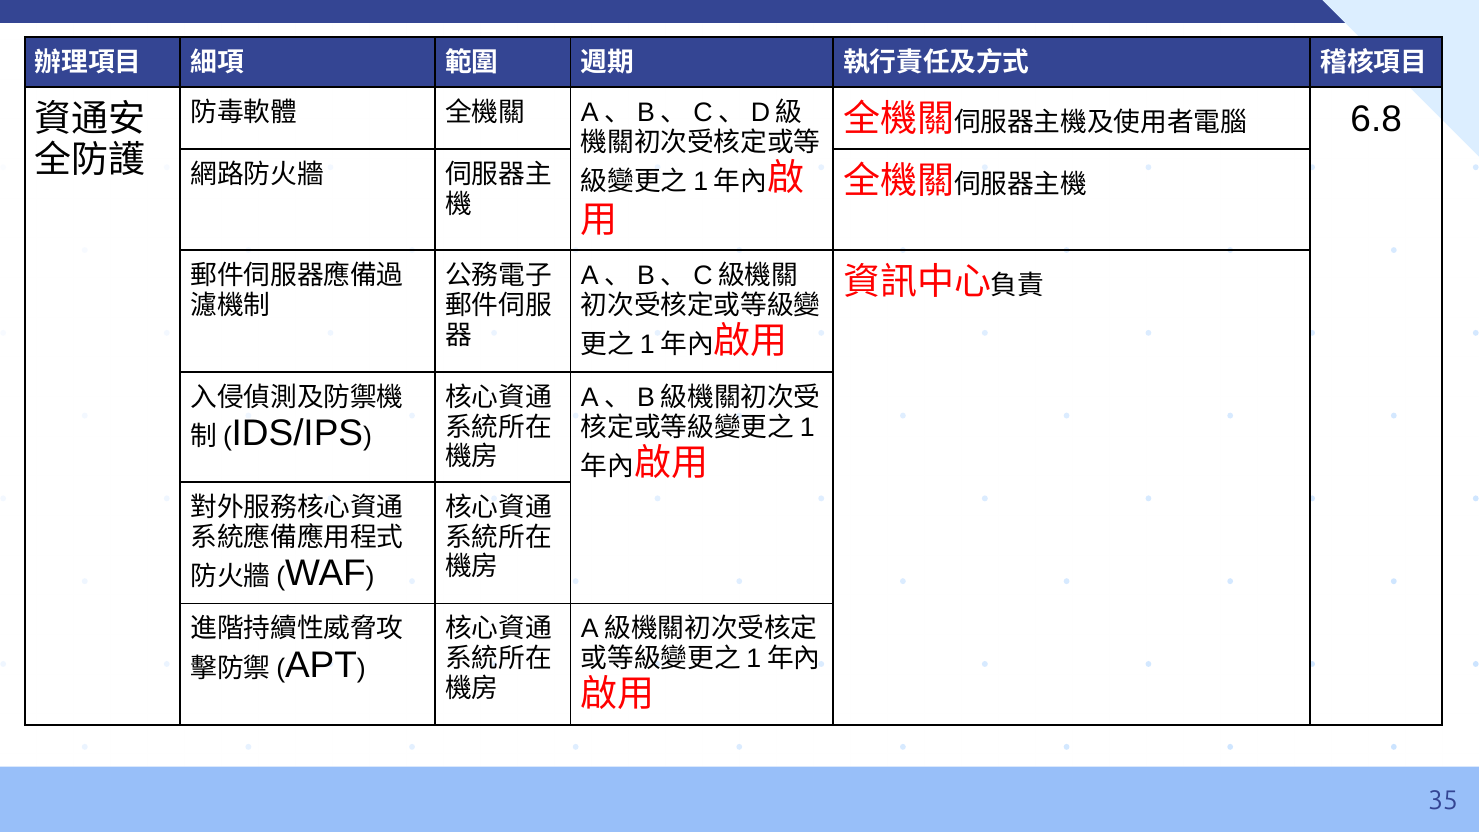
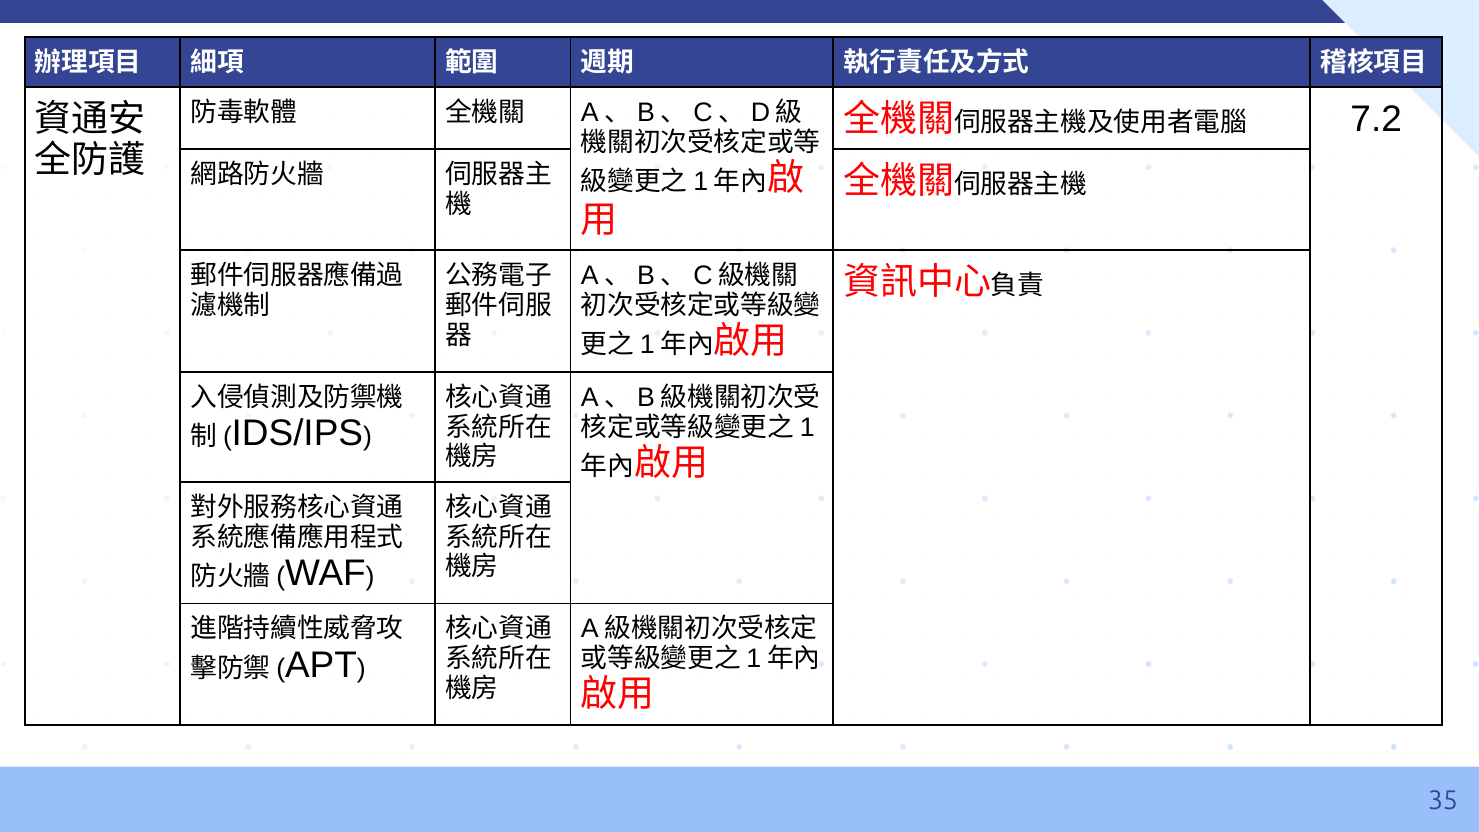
6.8: 6.8 -> 7.2
